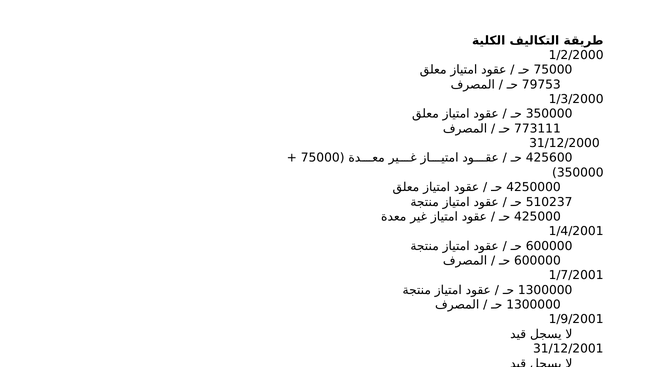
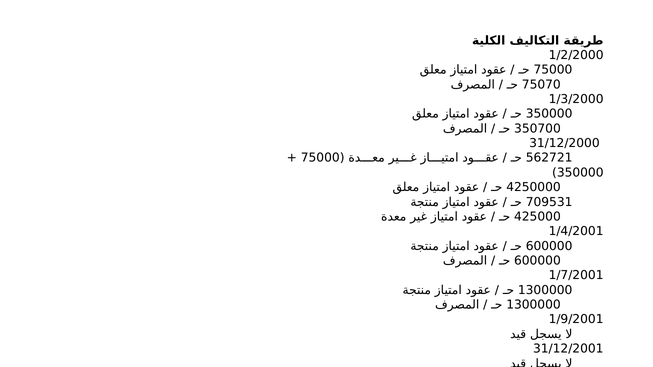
79753: 79753 -> 75070
773111: 773111 -> 350700
425600: 425600 -> 562721
510237: 510237 -> 709531
